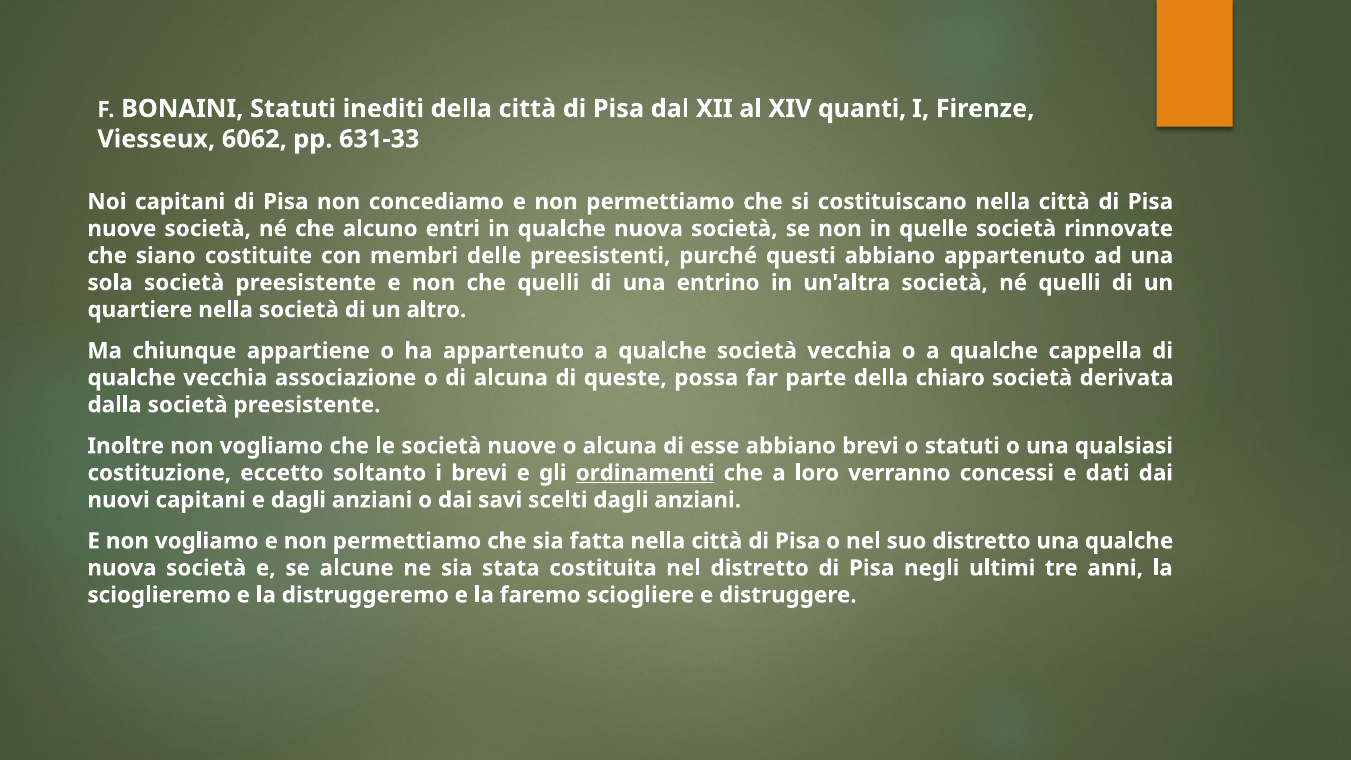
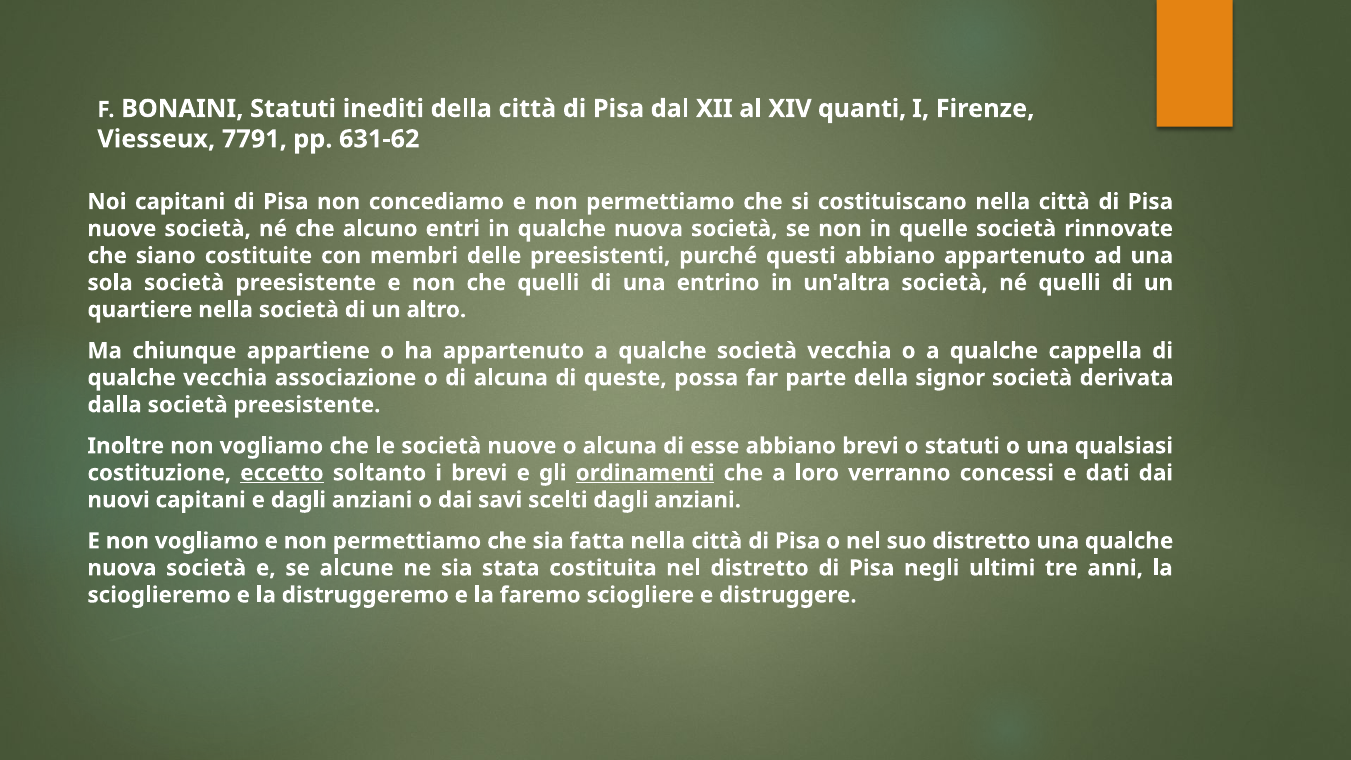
6062: 6062 -> 7791
631-33: 631-33 -> 631-62
chiaro: chiaro -> signor
eccetto underline: none -> present
